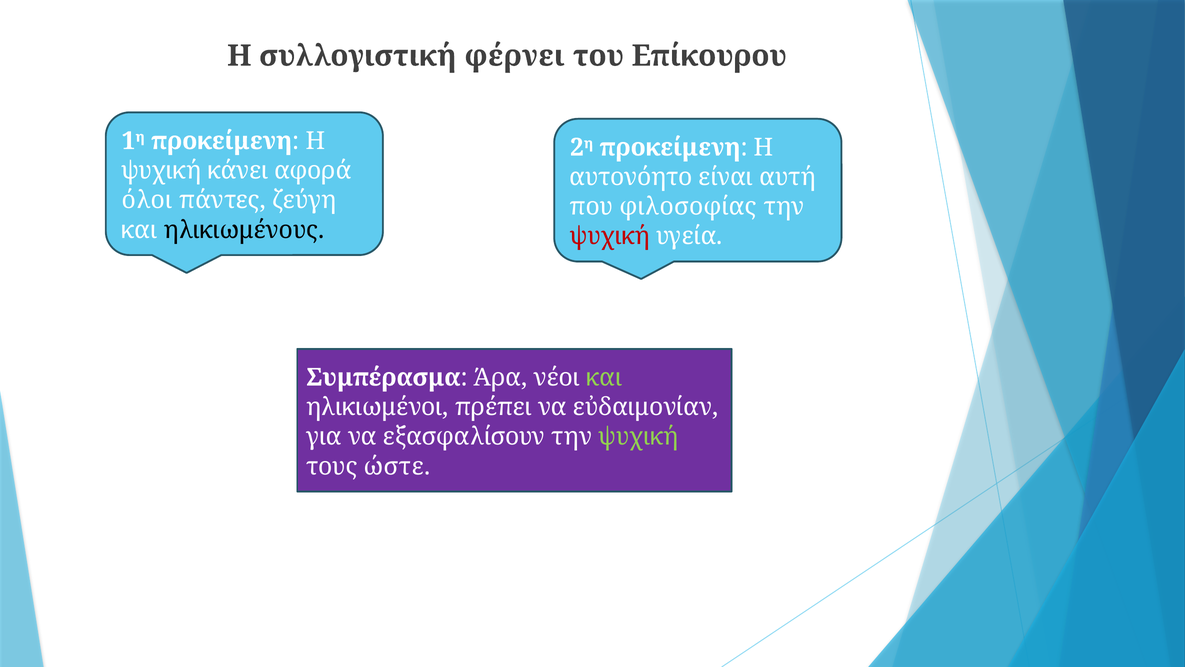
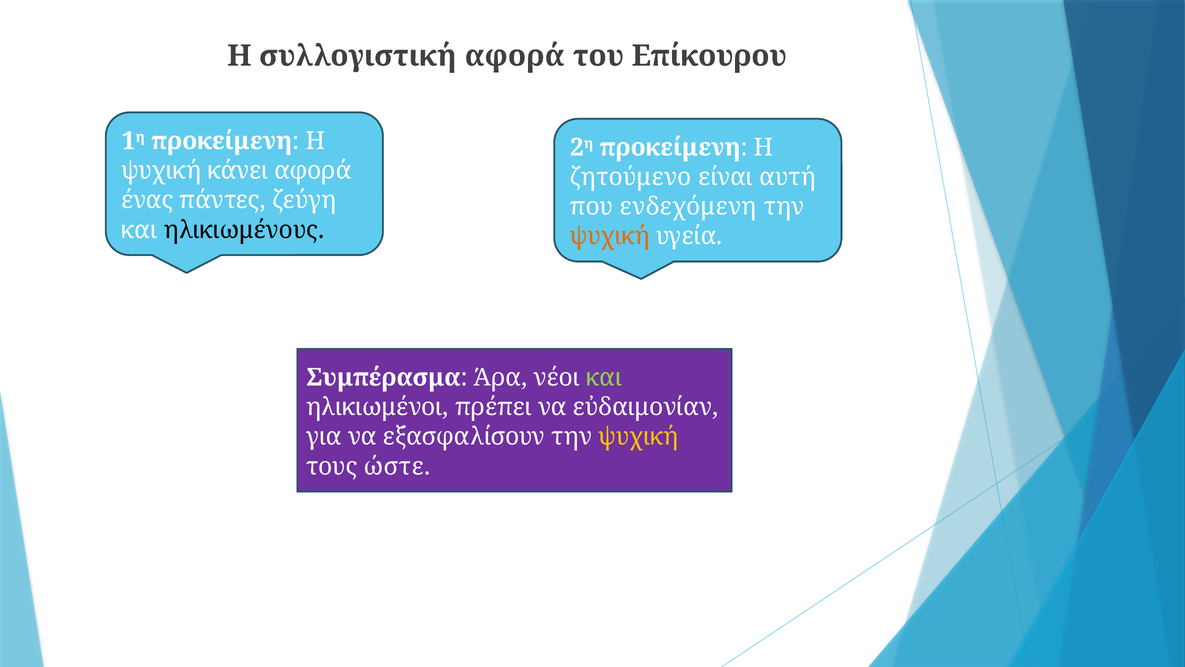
συλλογιστική φέρνει: φέρνει -> αφορά
αυτονόητο: αυτονόητο -> ζητούμενο
όλοι: όλοι -> ένας
φιλοσοφίας: φιλοσοφίας -> ενδεχόμενη
ψυχική at (610, 236) colour: red -> orange
ψυχική at (638, 436) colour: light green -> yellow
